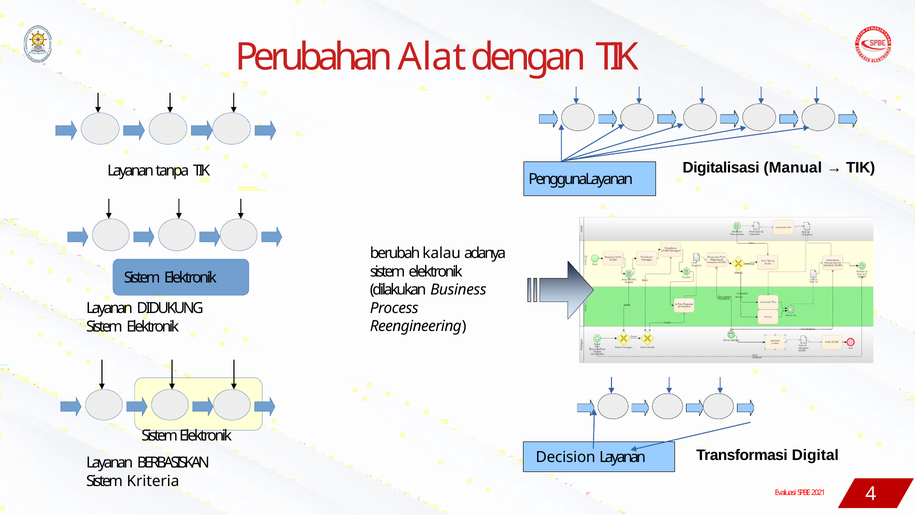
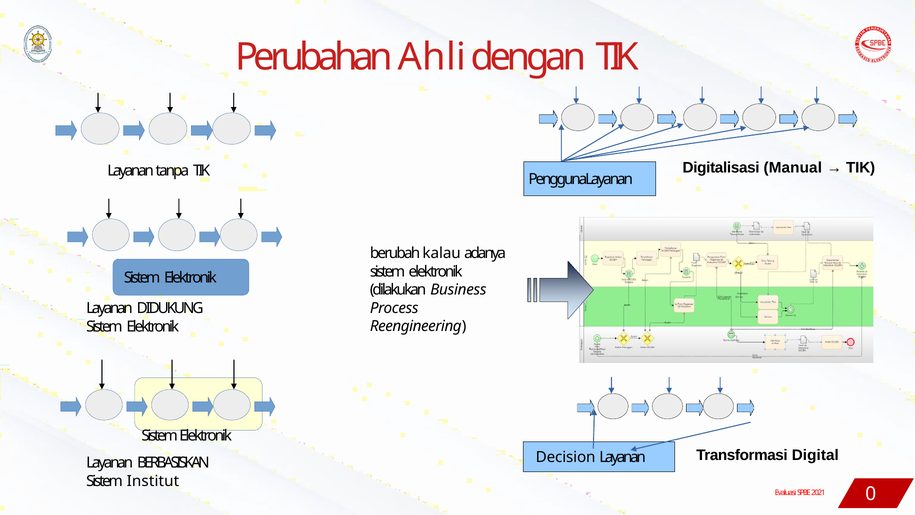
Alat: Alat -> Ahli
Kriteria: Kriteria -> Institut
4: 4 -> 0
